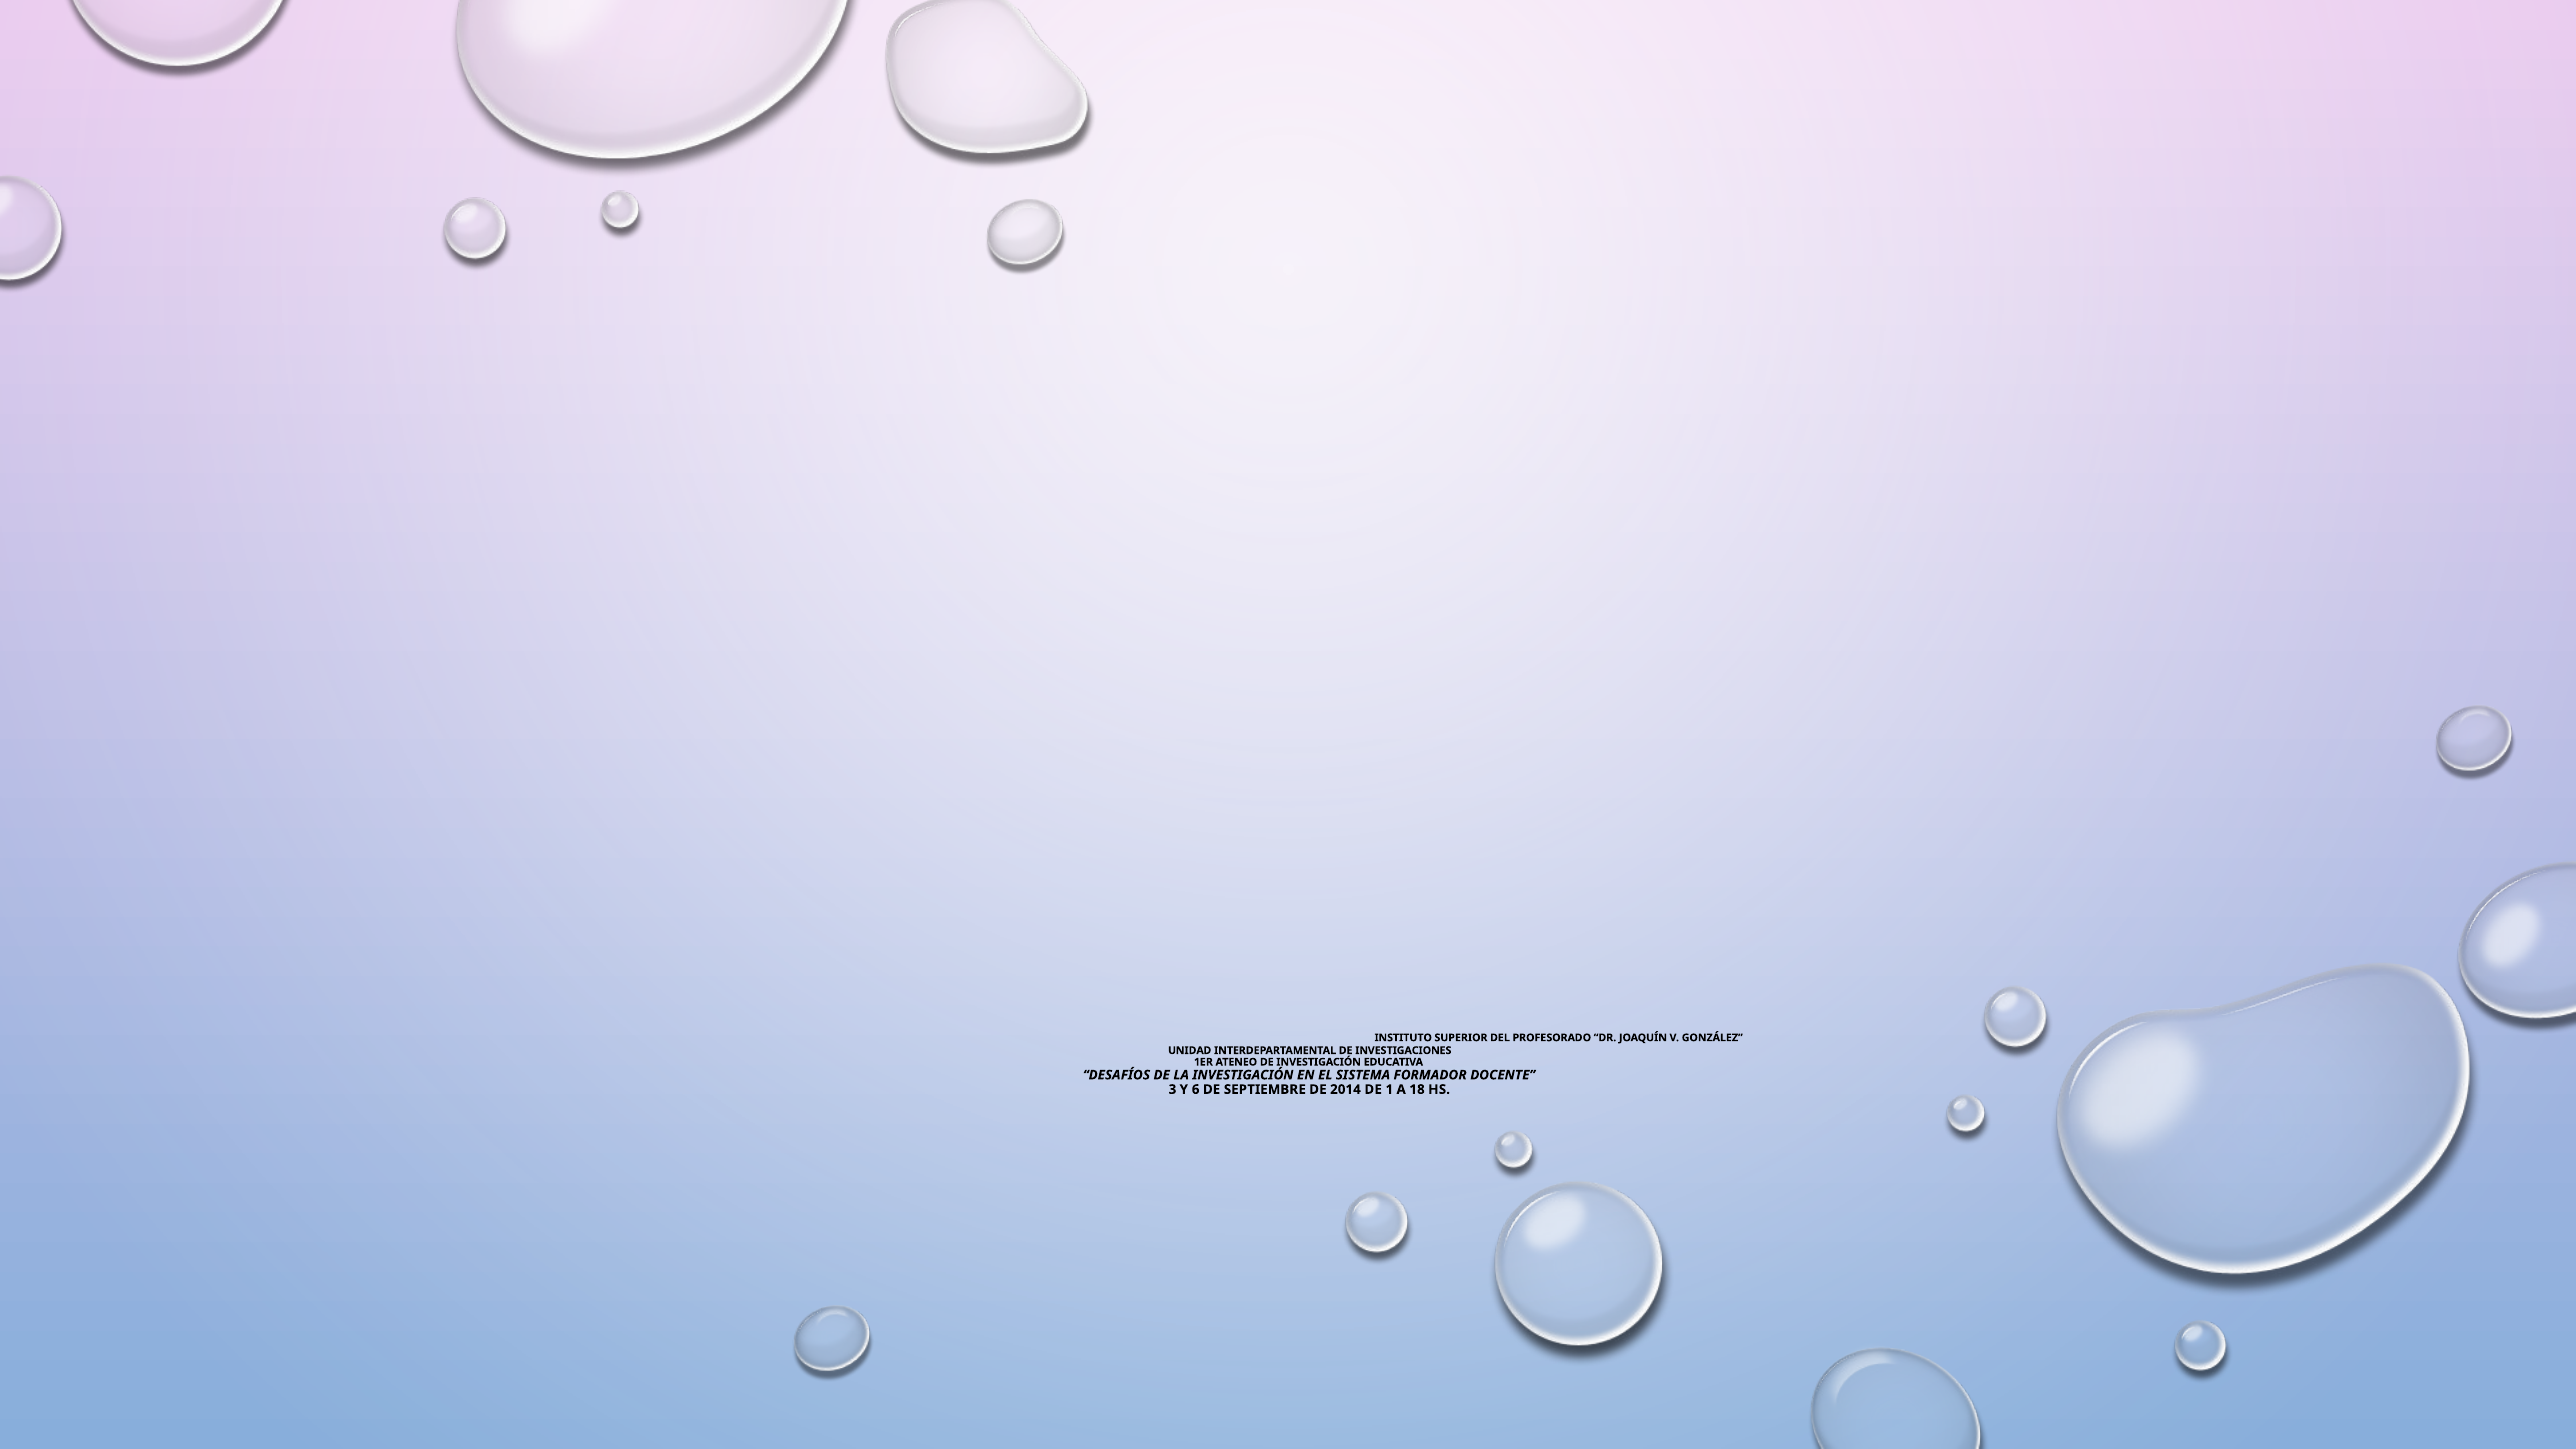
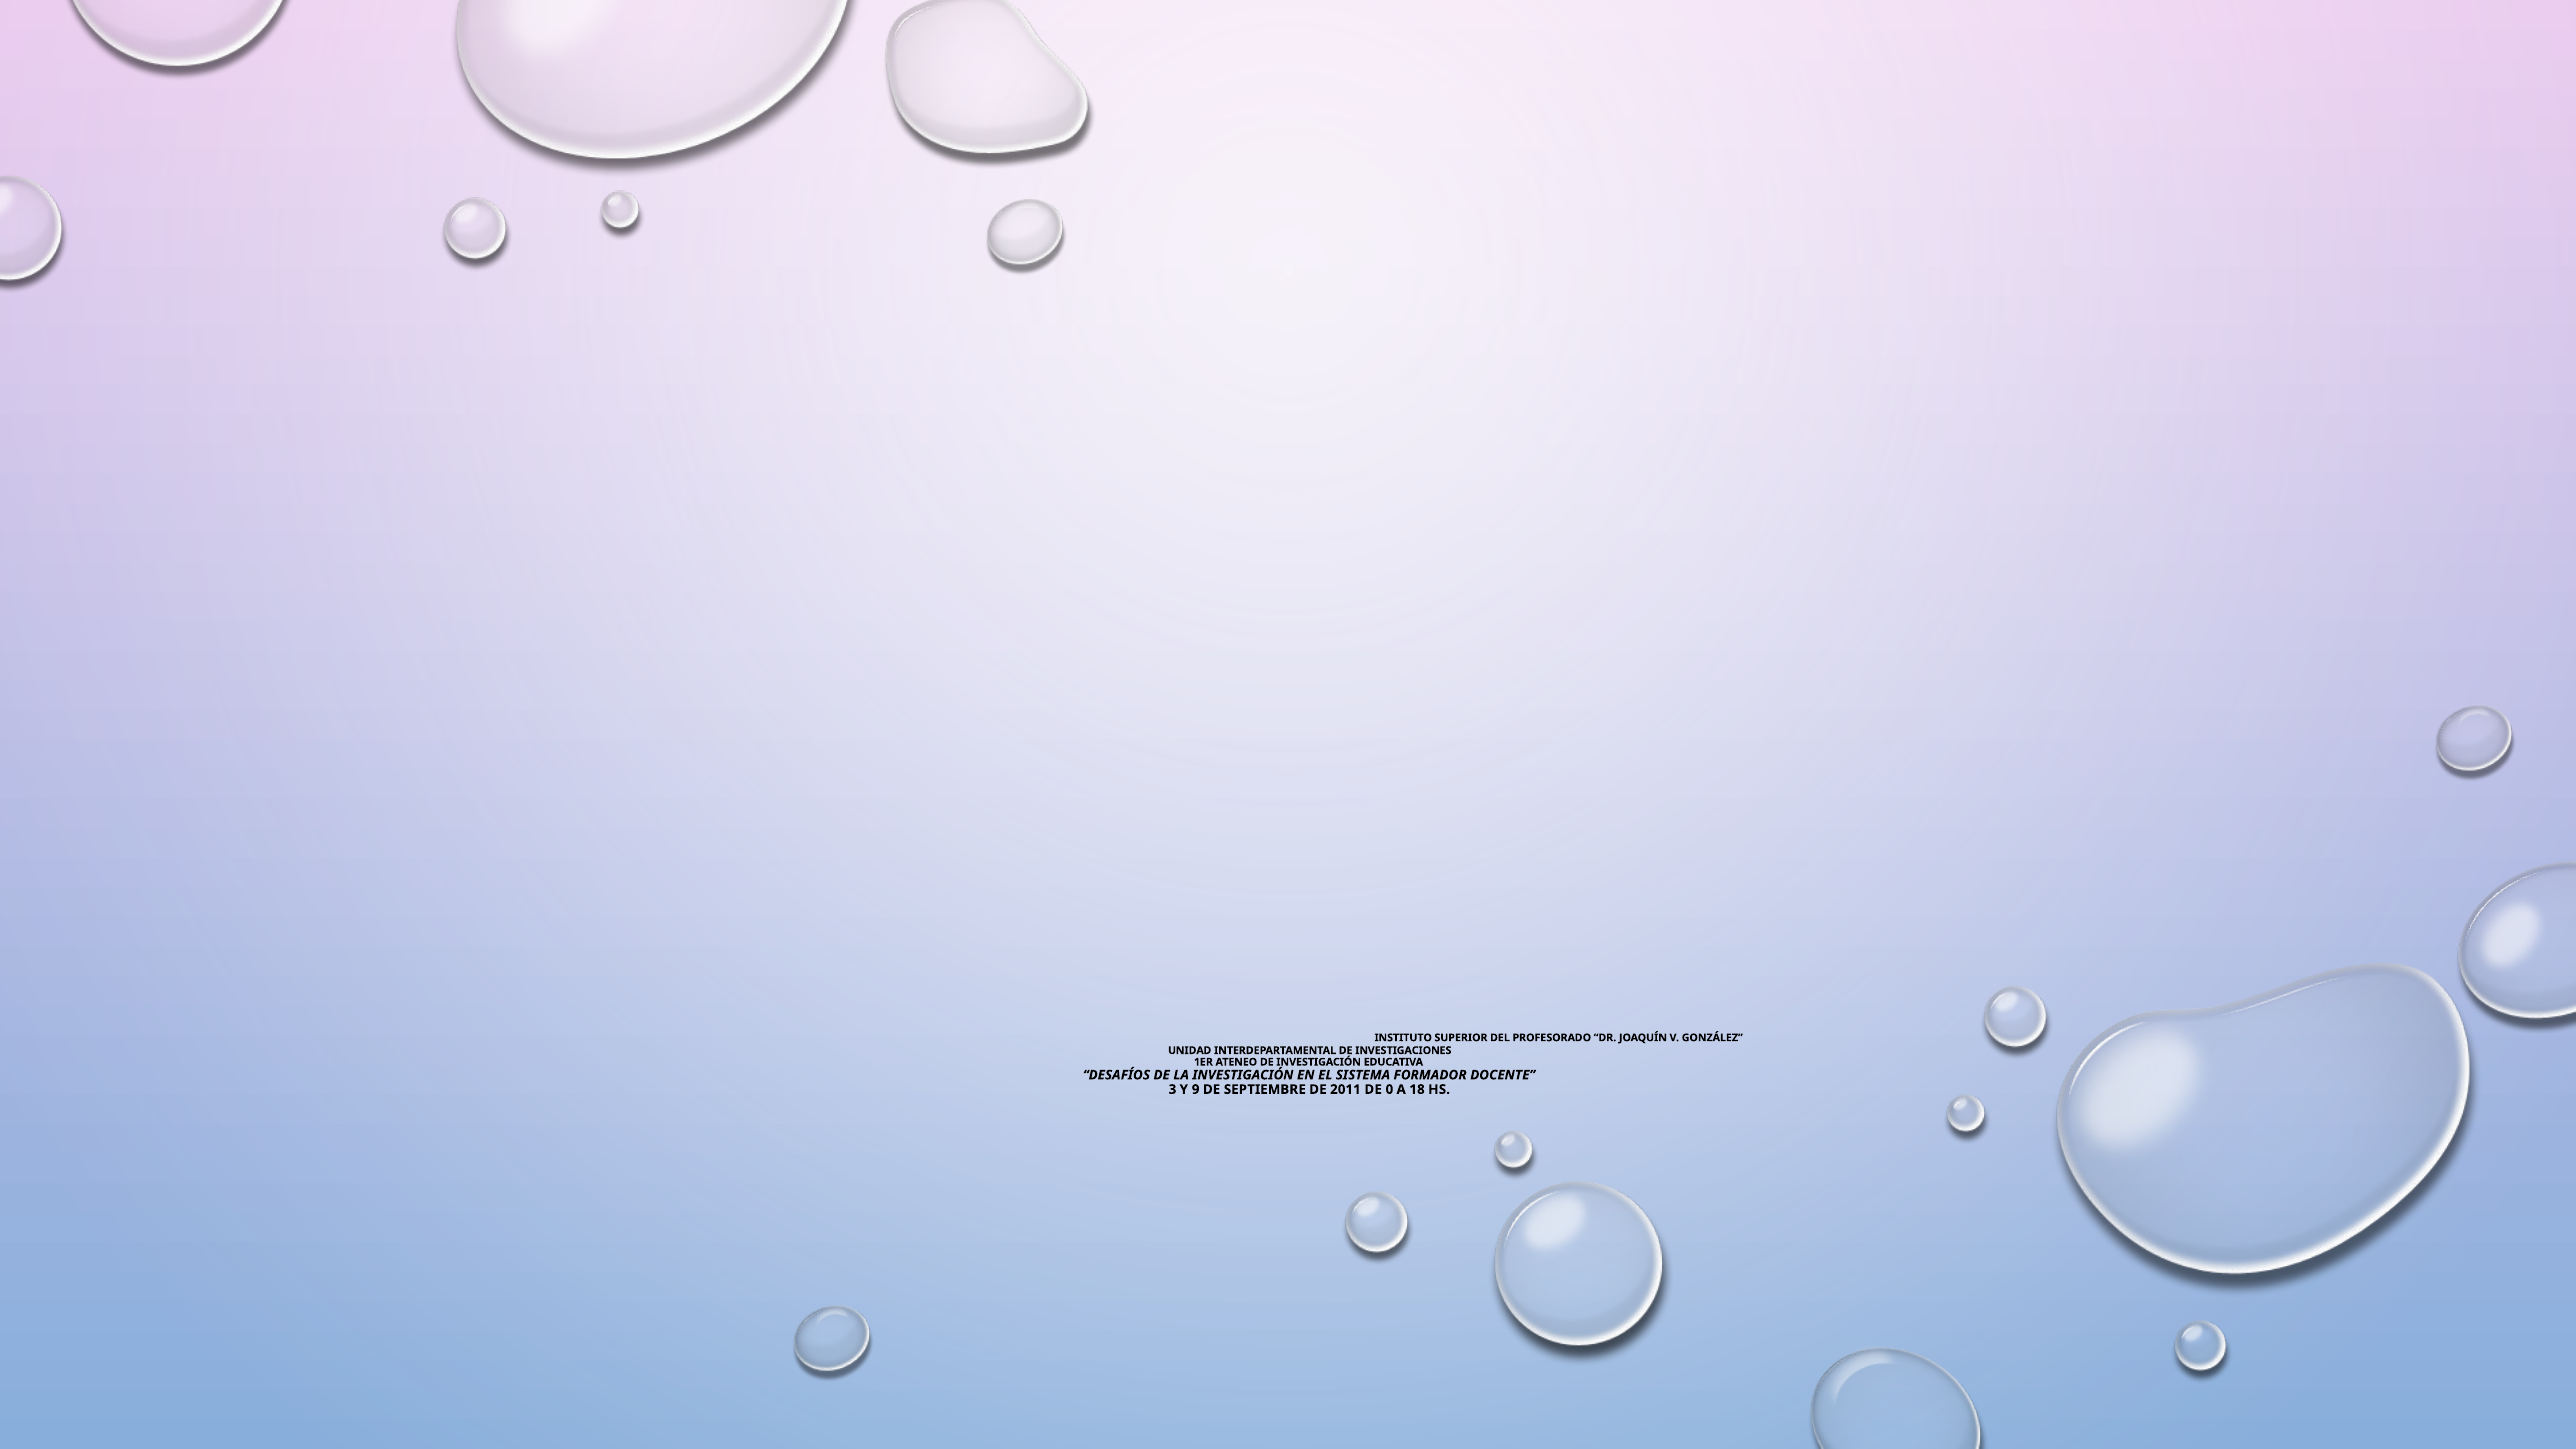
6: 6 -> 9
2014: 2014 -> 2011
1: 1 -> 0
